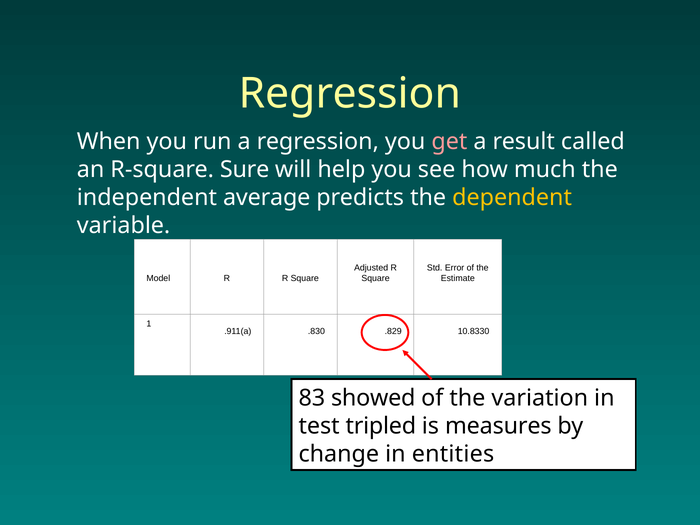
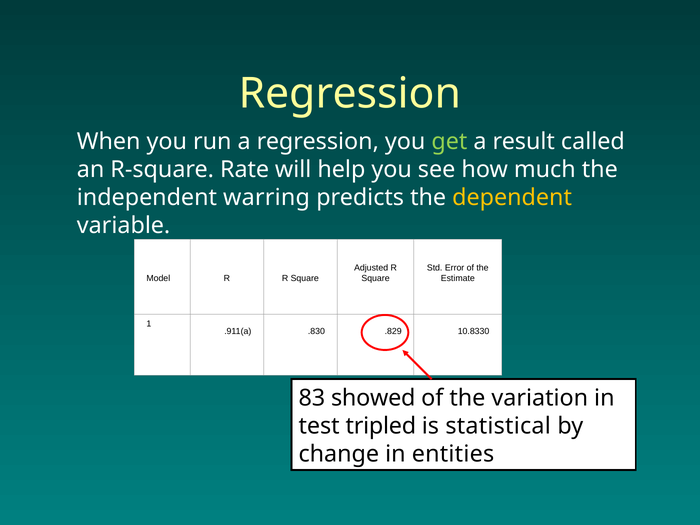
get colour: pink -> light green
Sure: Sure -> Rate
average: average -> warring
measures: measures -> statistical
